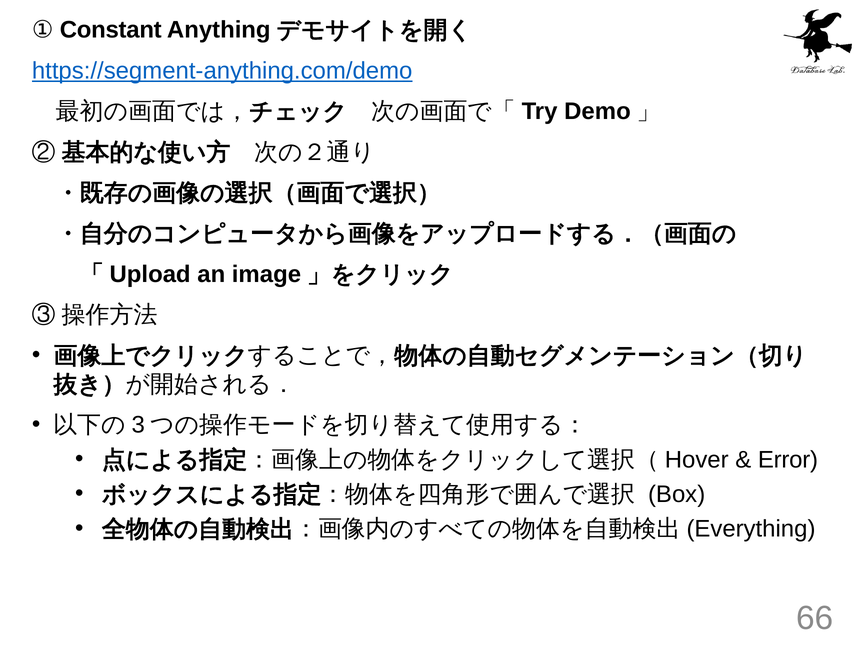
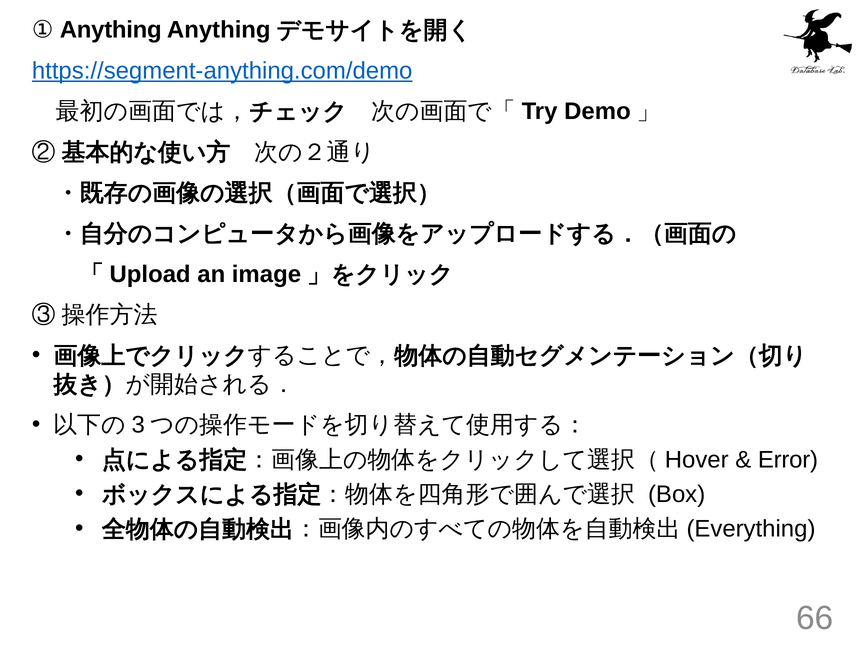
Constant: Constant -> Anything
